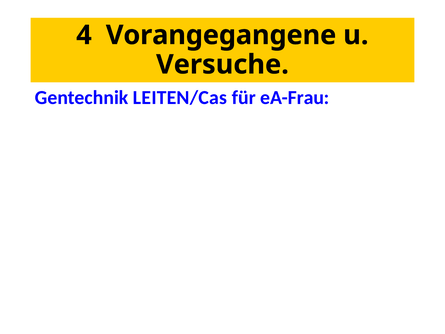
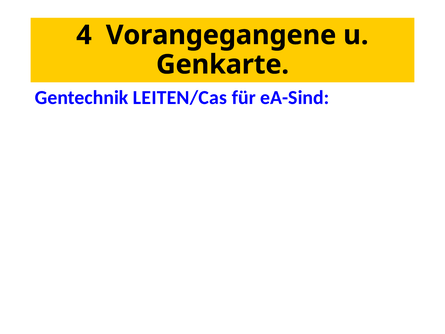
Versuche: Versuche -> Genkarte
eA-Frau: eA-Frau -> eA-Sind
